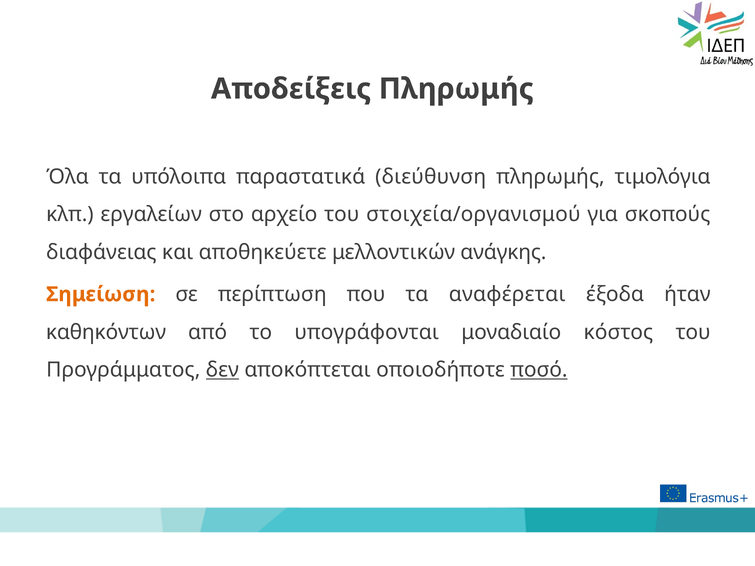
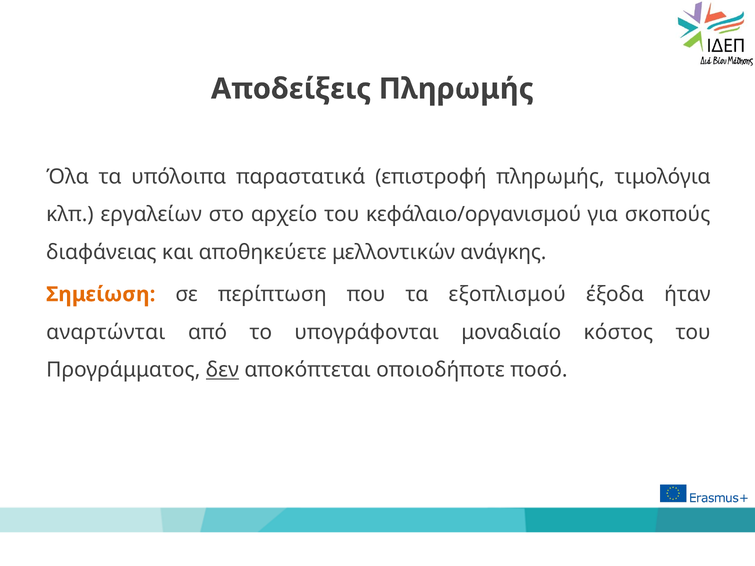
διεύθυνση: διεύθυνση -> επιστροφή
στοιχεία/οργανισμού: στοιχεία/οργανισμού -> κεφάλαιο/οργανισμού
αναφέρεται: αναφέρεται -> εξοπλισμού
καθηκόντων: καθηκόντων -> αναρτώνται
ποσό underline: present -> none
